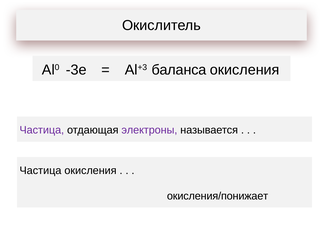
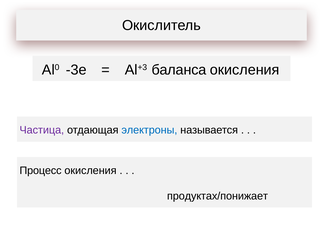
электроны colour: purple -> blue
Частица at (40, 170): Частица -> Процесс
окисления/понижает: окисления/понижает -> продуктах/понижает
